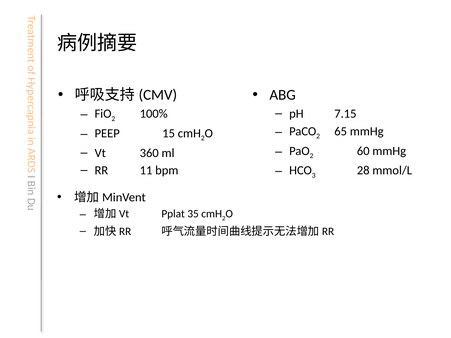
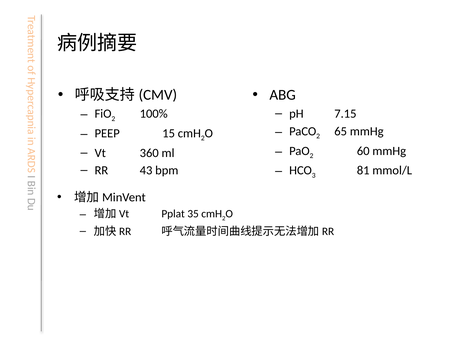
11: 11 -> 43
28: 28 -> 81
